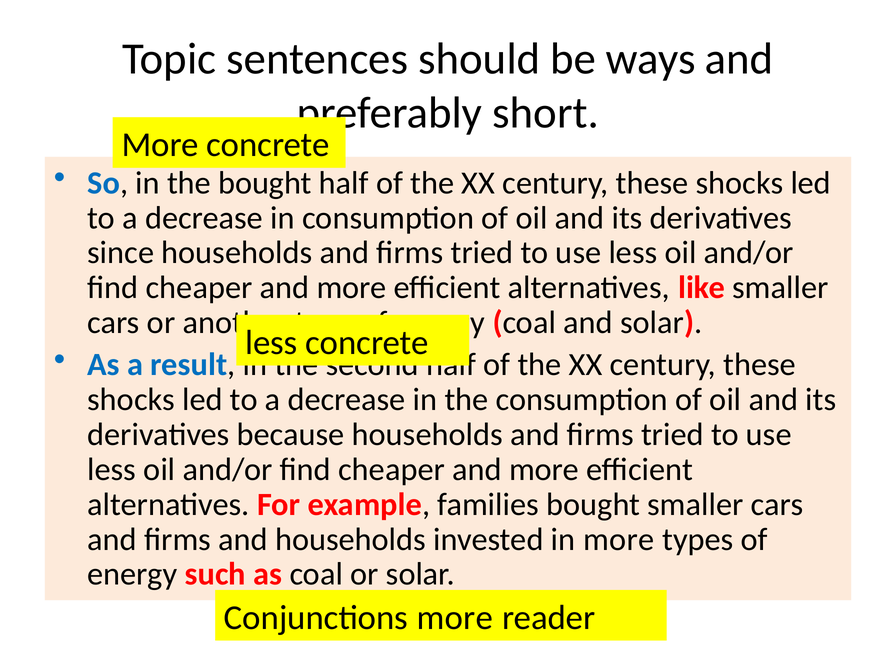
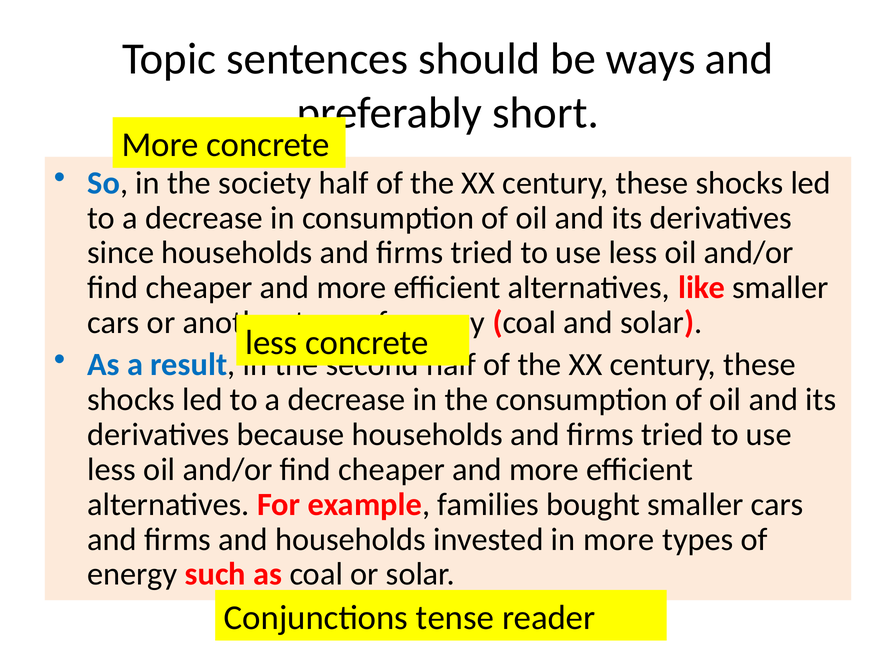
the bought: bought -> society
Conjunctions more: more -> tense
